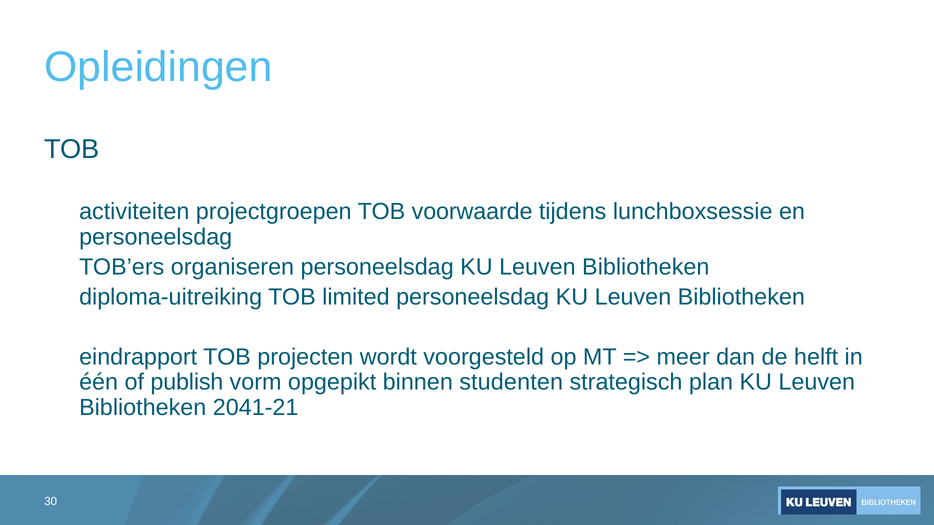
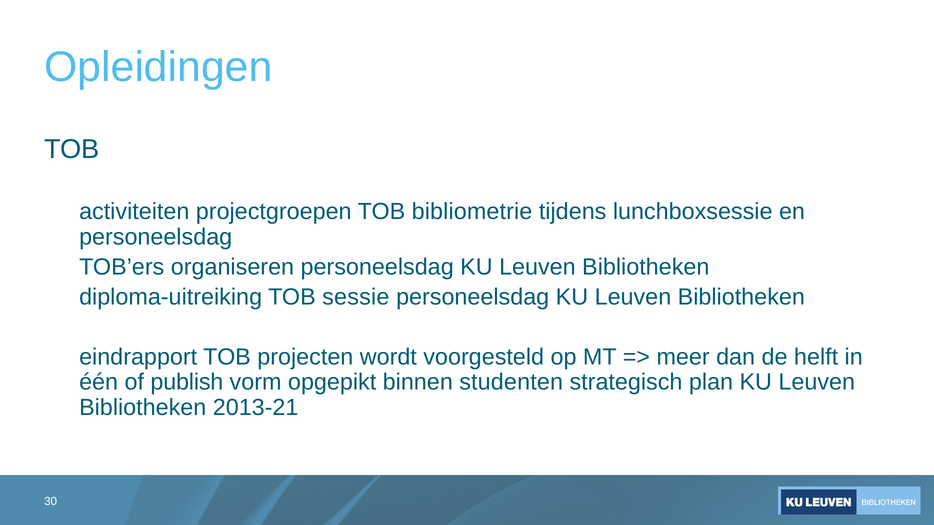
voorwaarde: voorwaarde -> bibliometrie
limited: limited -> sessie
2041-21: 2041-21 -> 2013-21
